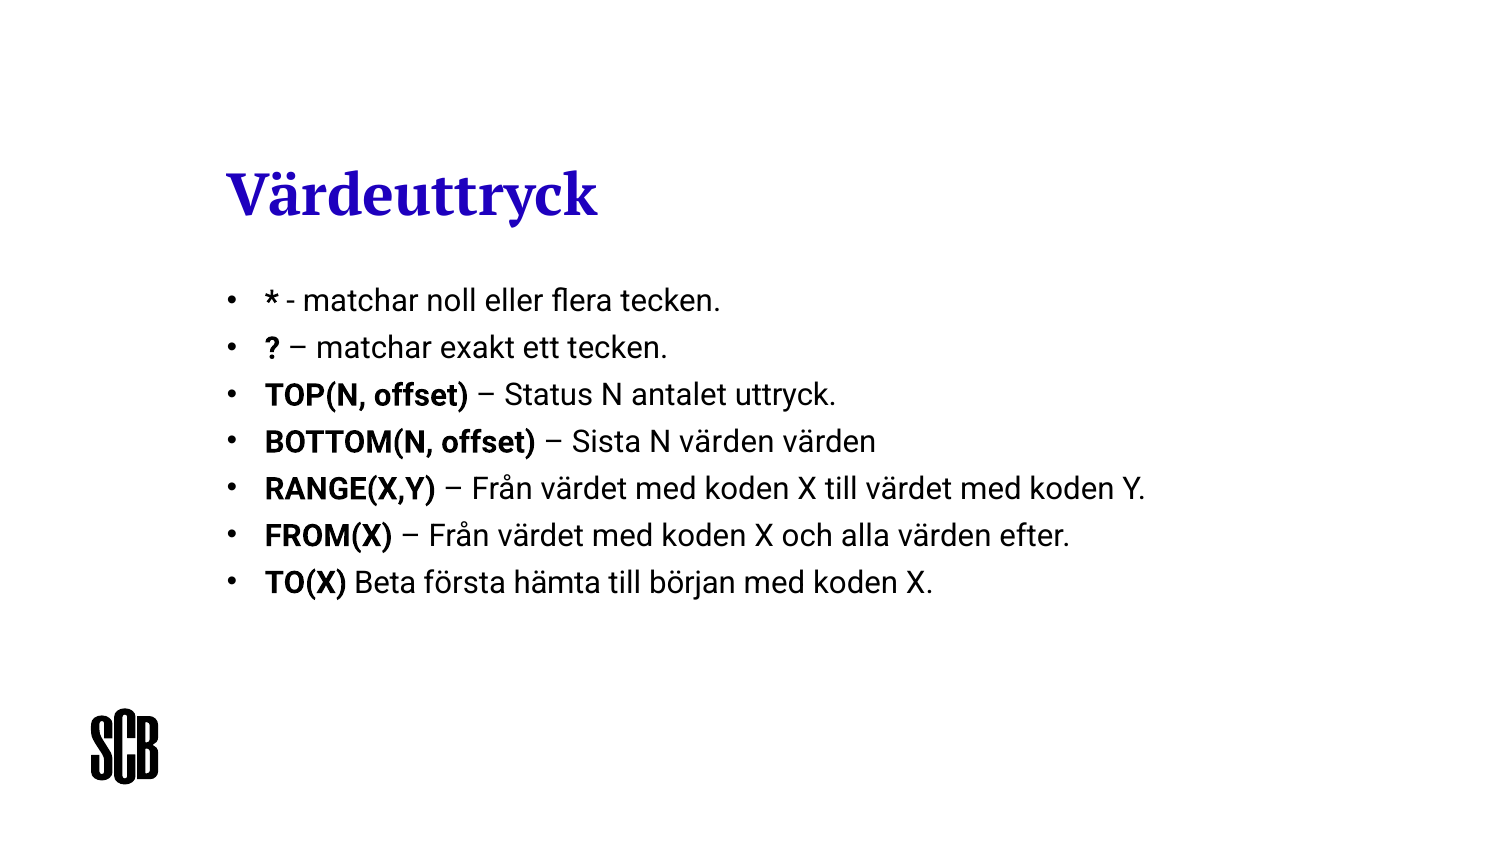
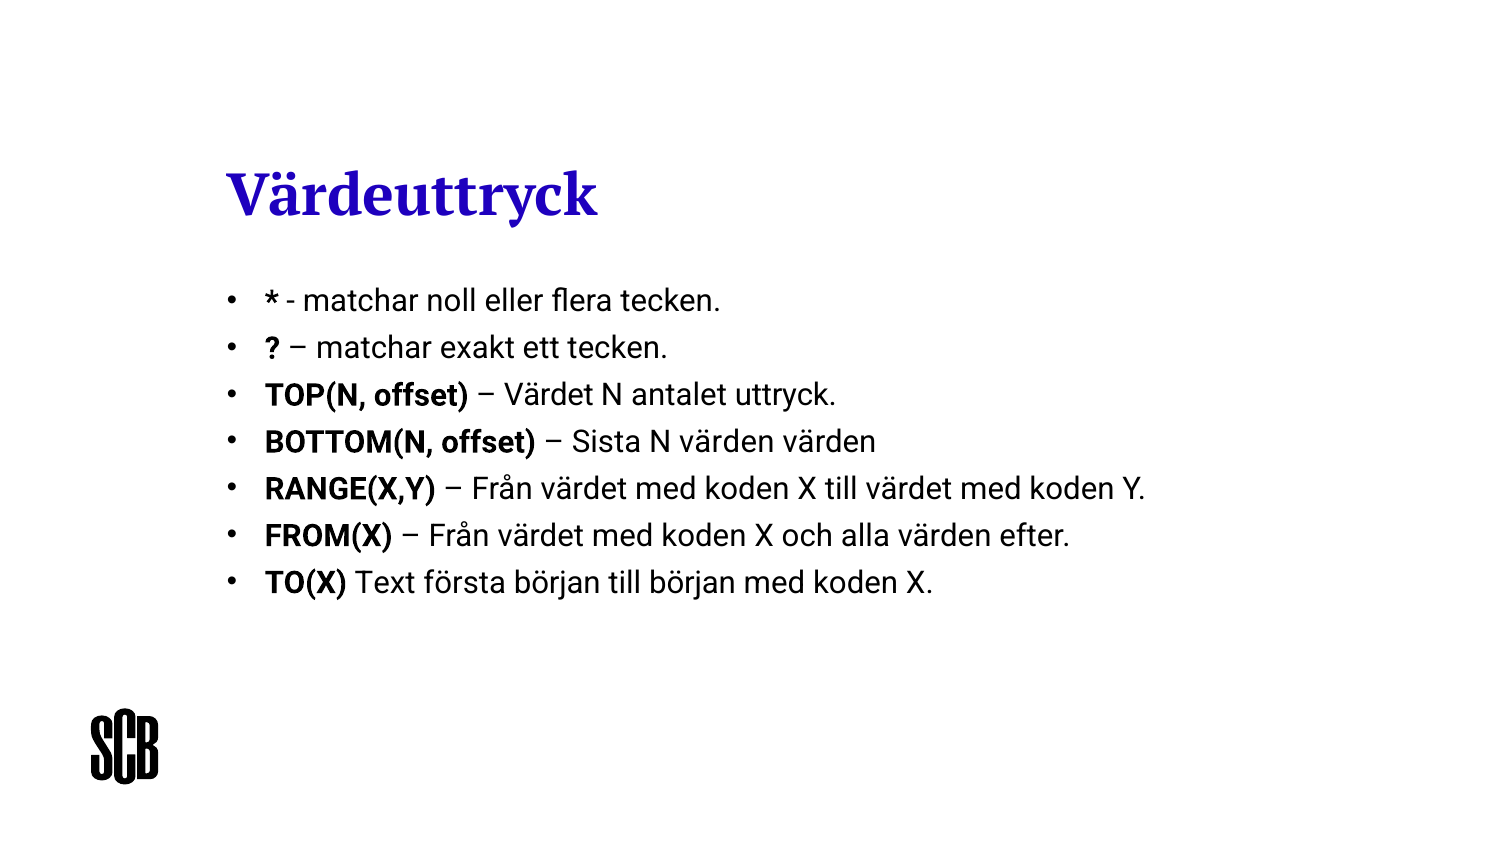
Status at (549, 395): Status -> Värdet
Beta: Beta -> Text
första hämta: hämta -> början
